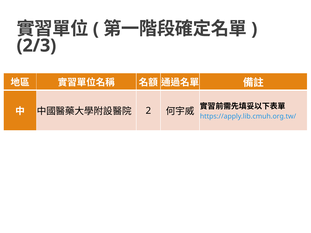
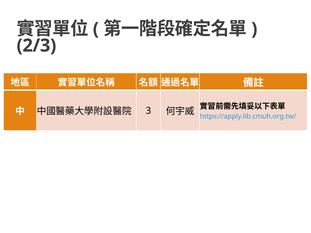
2 at (148, 111): 2 -> 3
